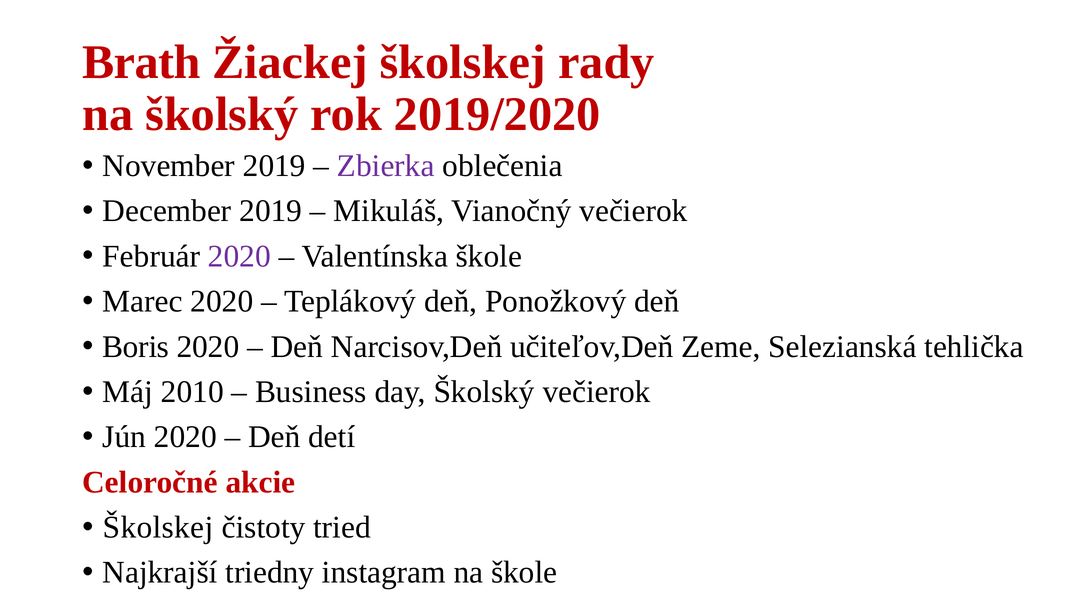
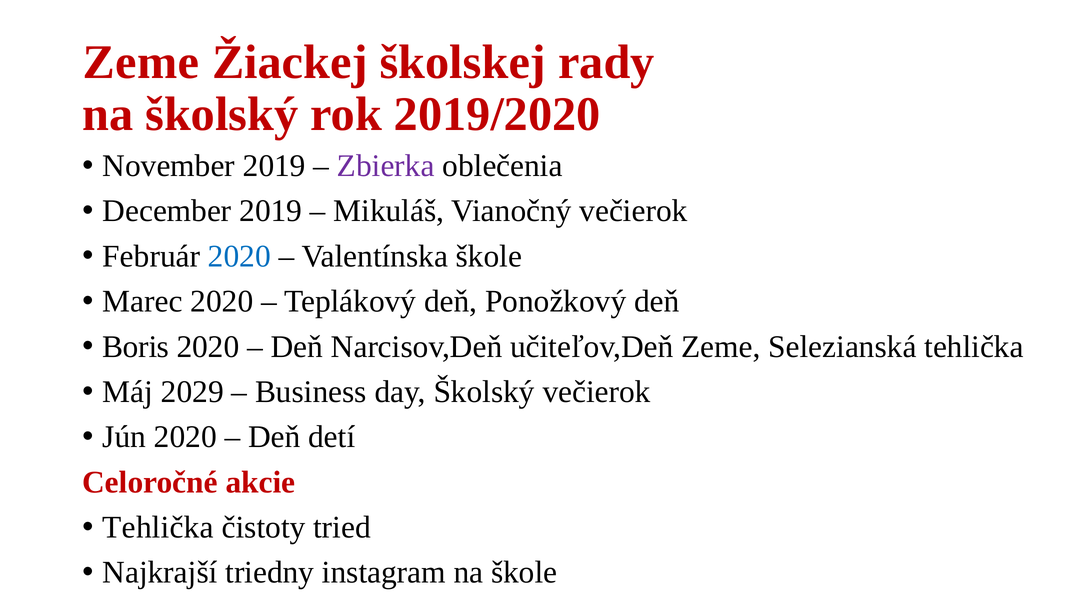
Brath at (141, 62): Brath -> Zeme
2020 at (239, 256) colour: purple -> blue
2010: 2010 -> 2029
Školskej at (158, 527): Školskej -> Tehlička
